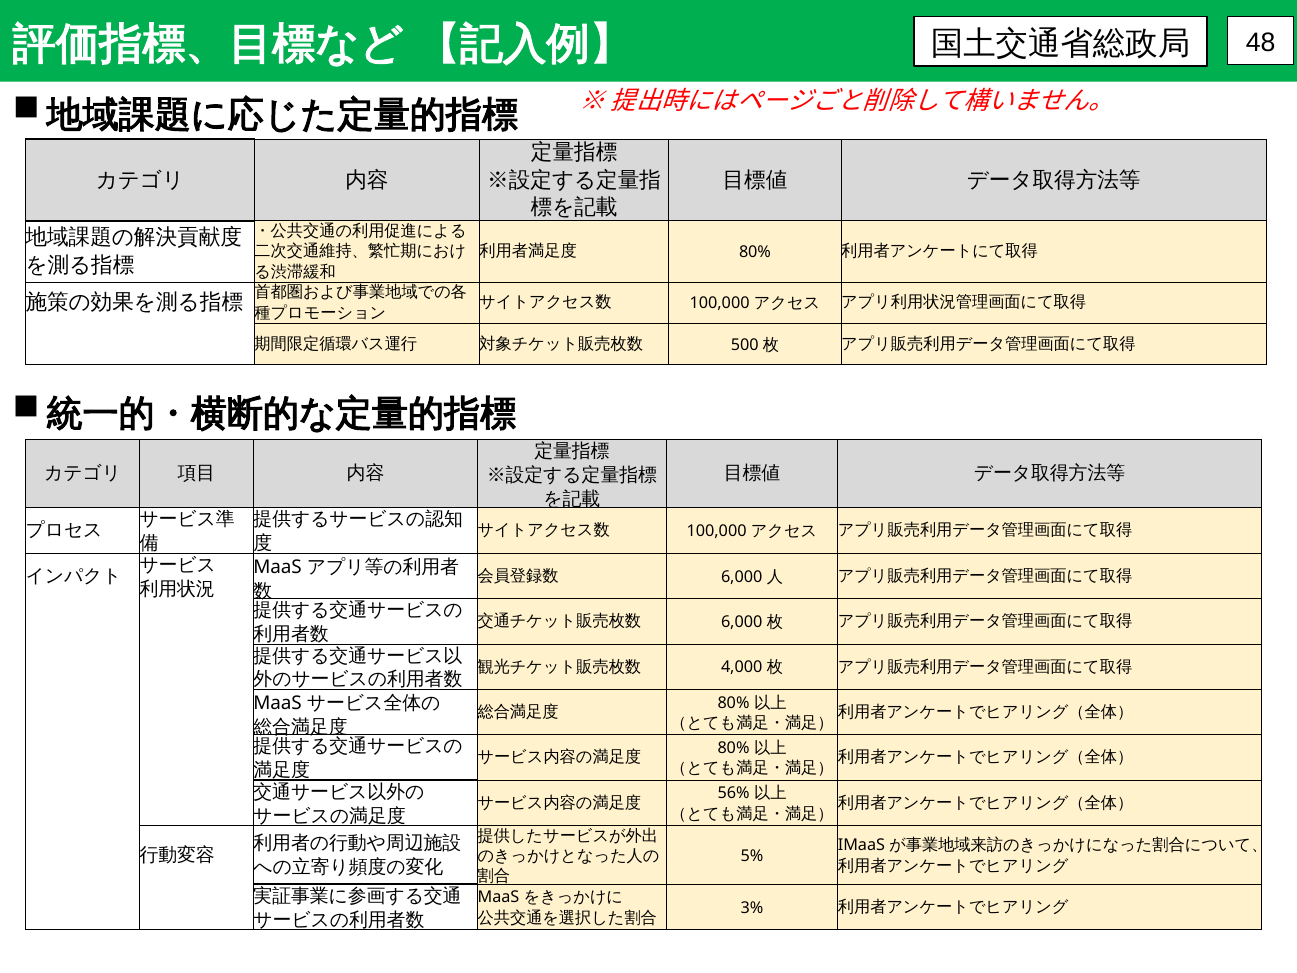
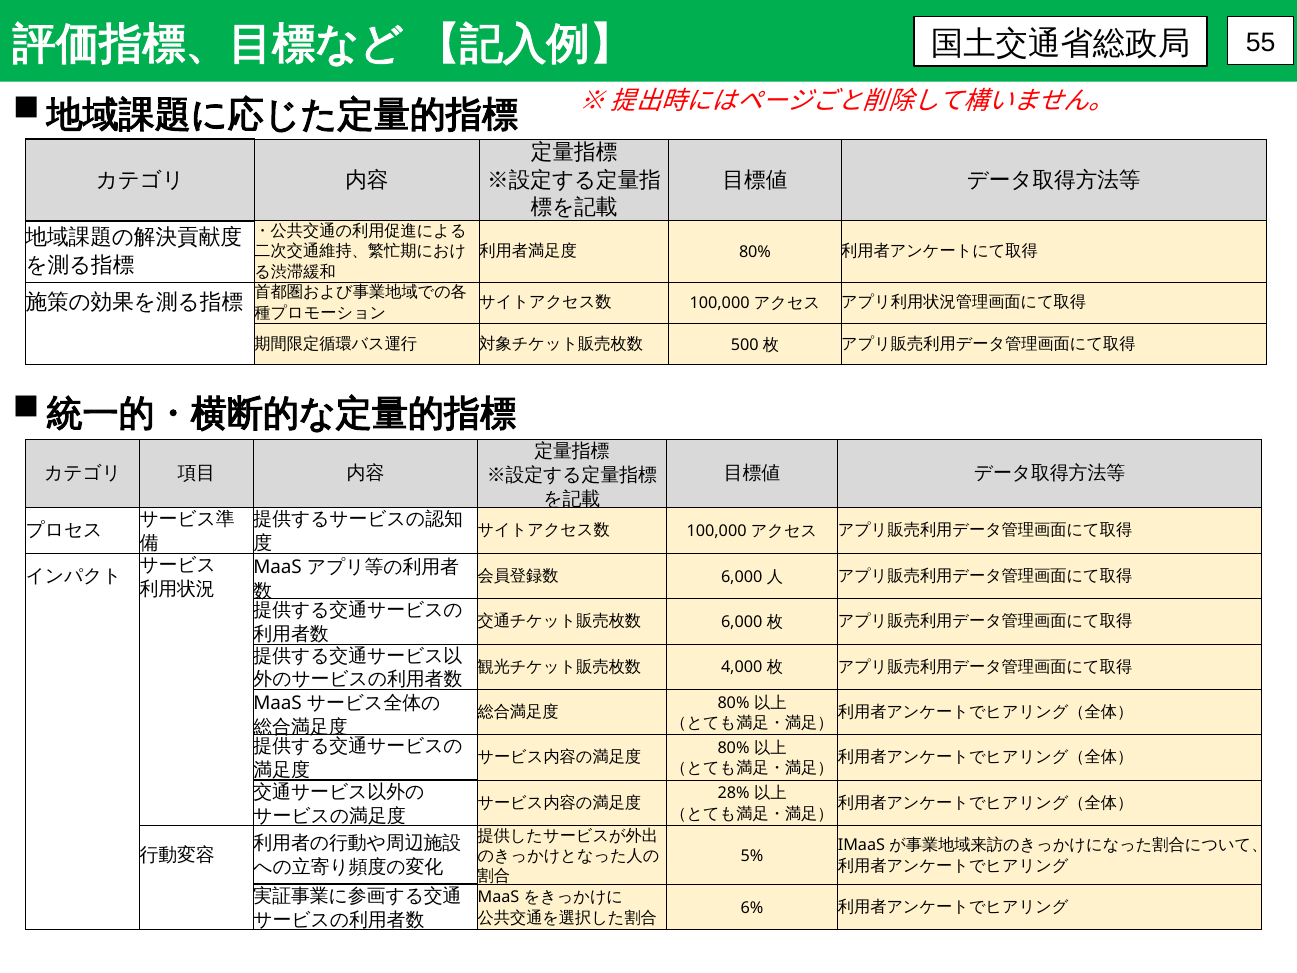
48: 48 -> 55
56%: 56% -> 28%
3%: 3% -> 6%
